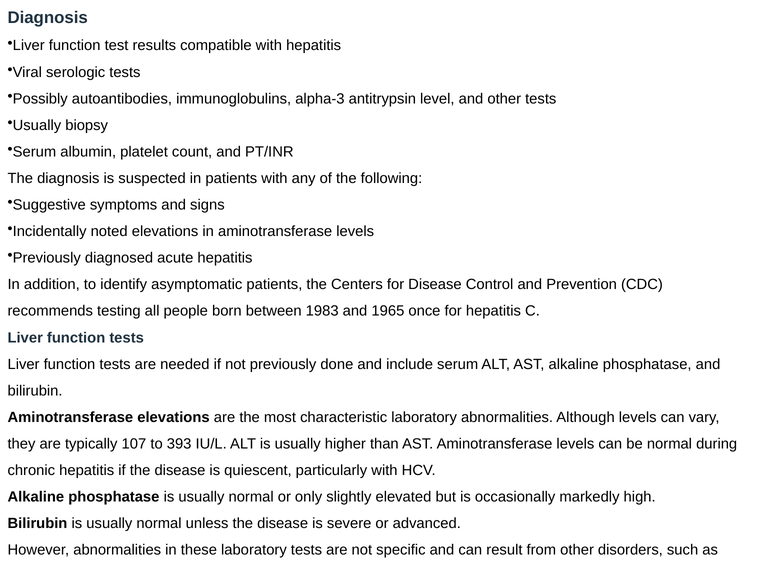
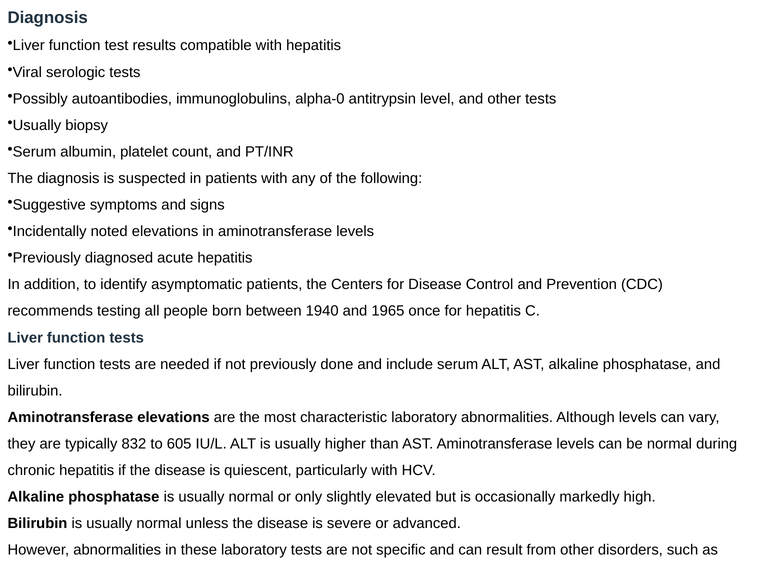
alpha-3: alpha-3 -> alpha-0
1983: 1983 -> 1940
107: 107 -> 832
393: 393 -> 605
